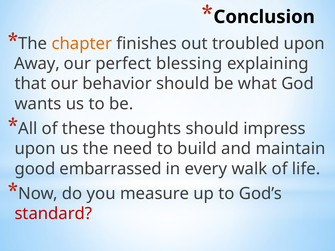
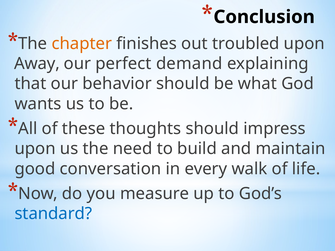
blessing: blessing -> demand
embarrassed: embarrassed -> conversation
standard colour: red -> blue
